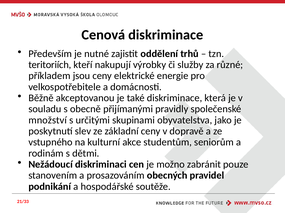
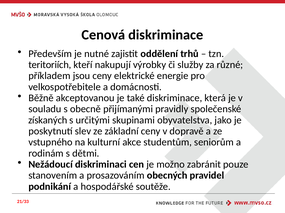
množství: množství -> získaných
